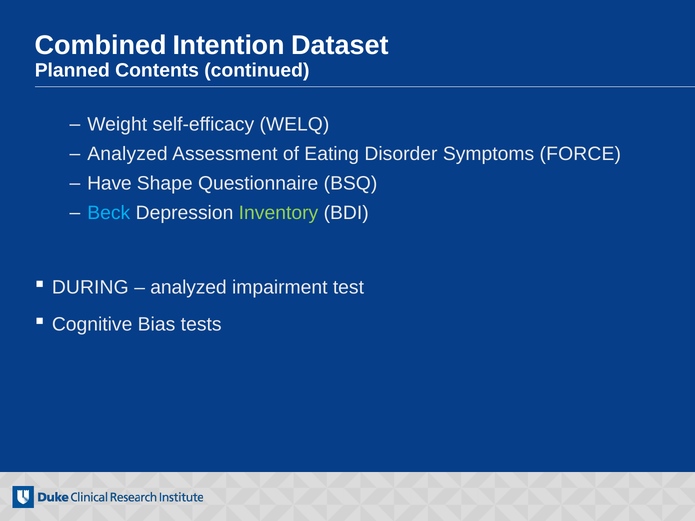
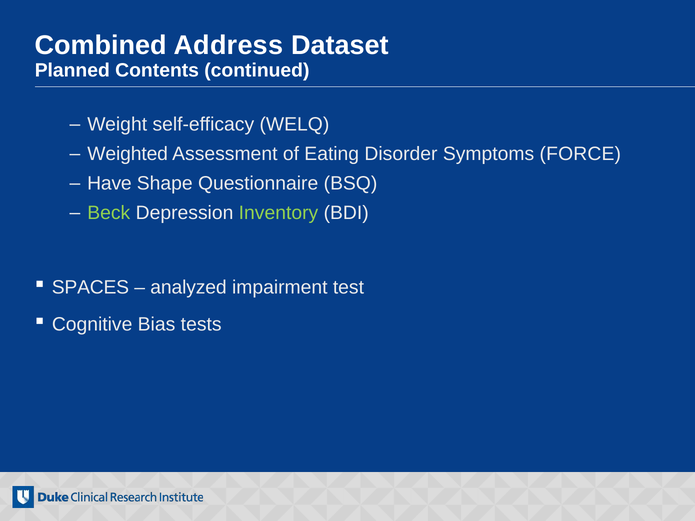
Intention: Intention -> Address
Analyzed at (128, 154): Analyzed -> Weighted
Beck colour: light blue -> light green
DURING: DURING -> SPACES
